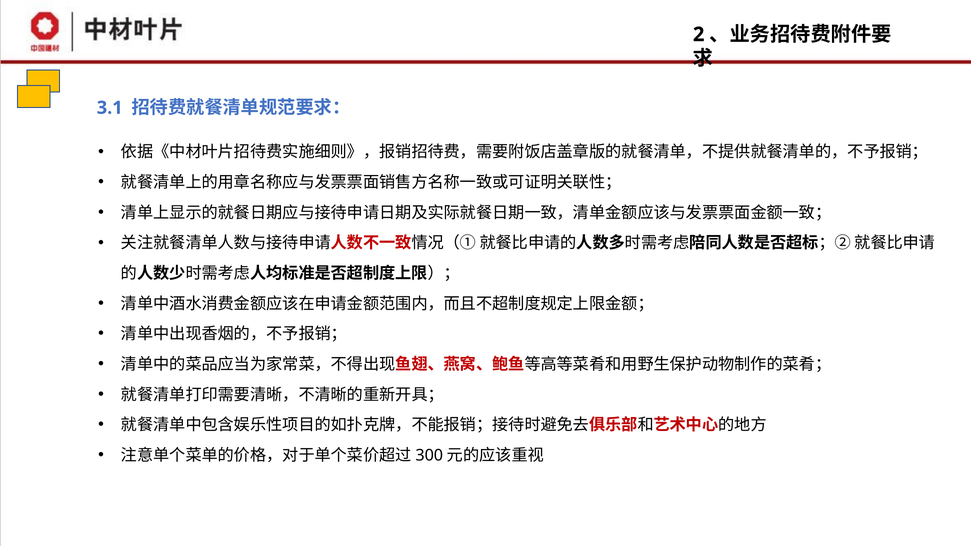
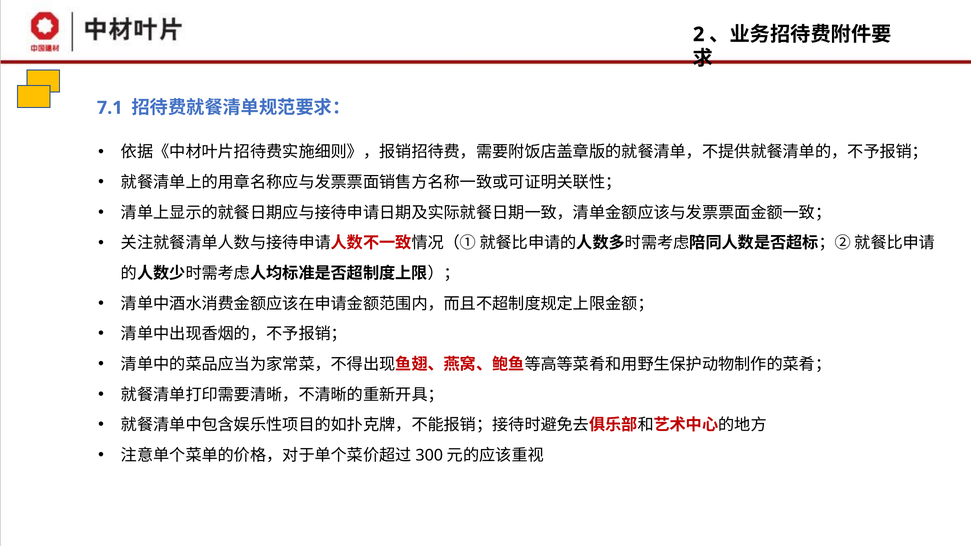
3.1: 3.1 -> 7.1
